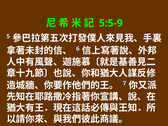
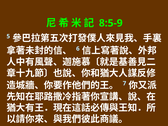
5:5-9: 5:5-9 -> 8:5-9
